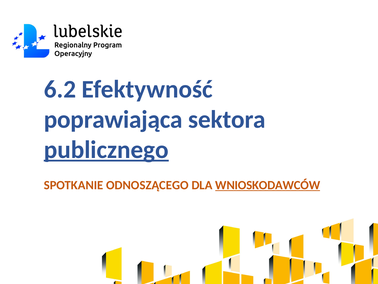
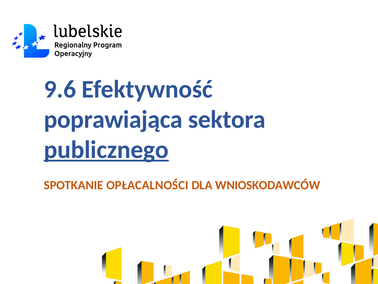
6.2: 6.2 -> 9.6
ODNOSZĄCEGO: ODNOSZĄCEGO -> OPŁACALNOŚCI
WNIOSKODAWCÓW underline: present -> none
